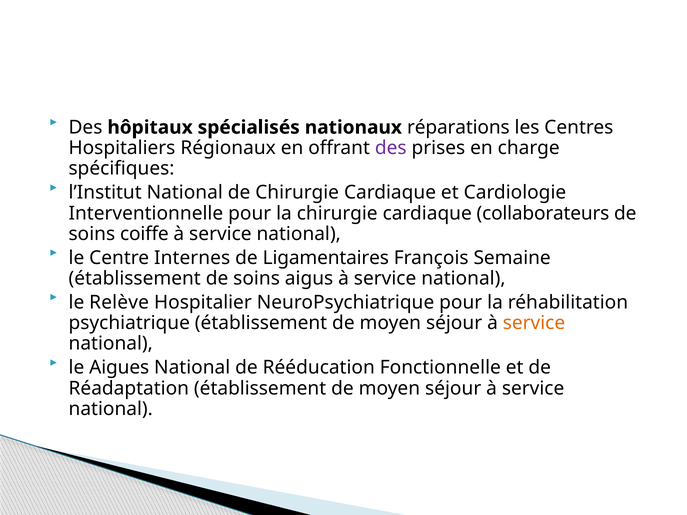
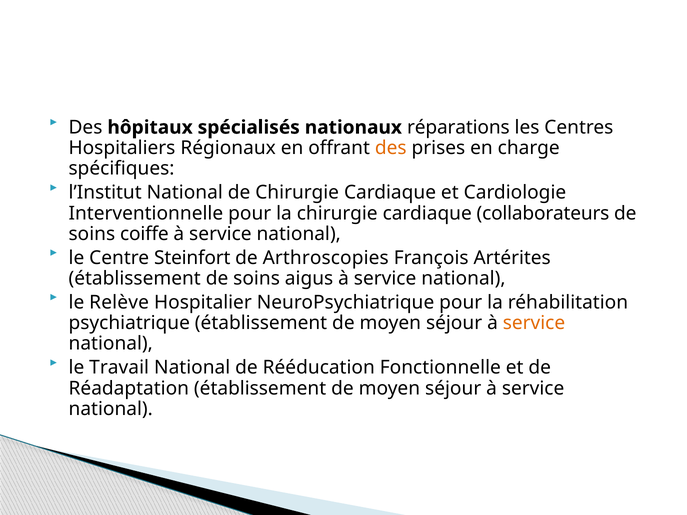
des at (391, 148) colour: purple -> orange
Internes: Internes -> Steinfort
Ligamentaires: Ligamentaires -> Arthroscopies
Semaine: Semaine -> Artérites
Aigues: Aigues -> Travail
